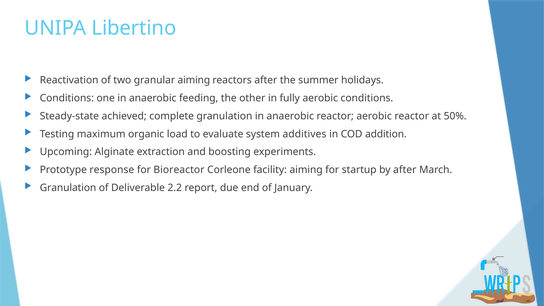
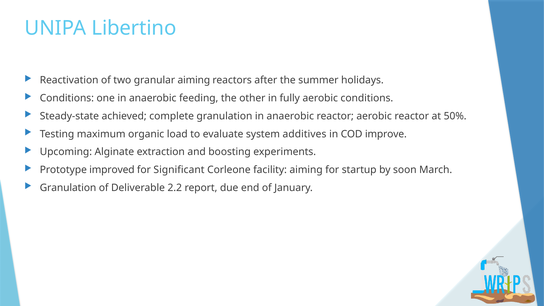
addition: addition -> improve
response: response -> improved
Bioreactor: Bioreactor -> Significant
by after: after -> soon
